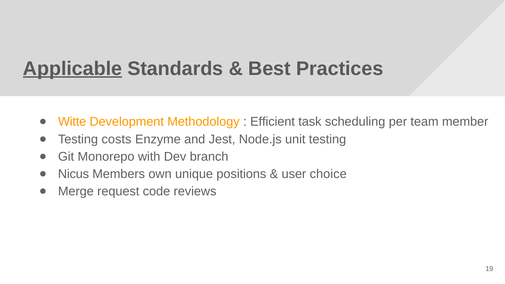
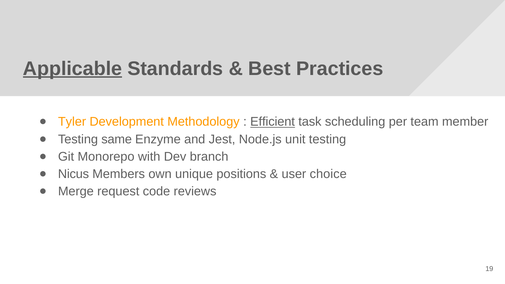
Witte: Witte -> Tyler
Efficient underline: none -> present
costs: costs -> same
